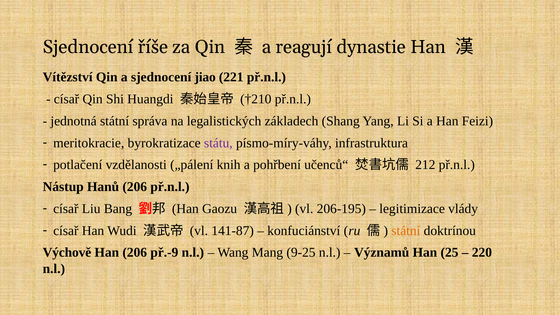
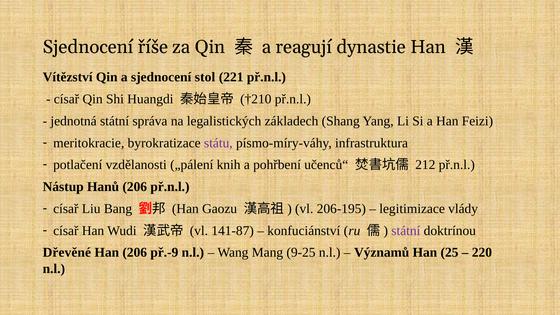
jiao: jiao -> stol
státní at (406, 231) colour: orange -> purple
Výchově: Výchově -> Dřevěné
